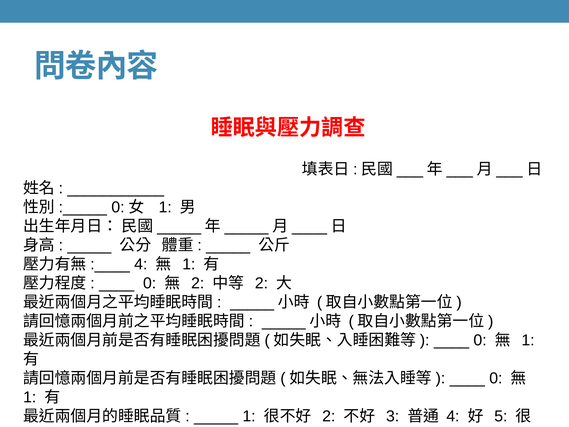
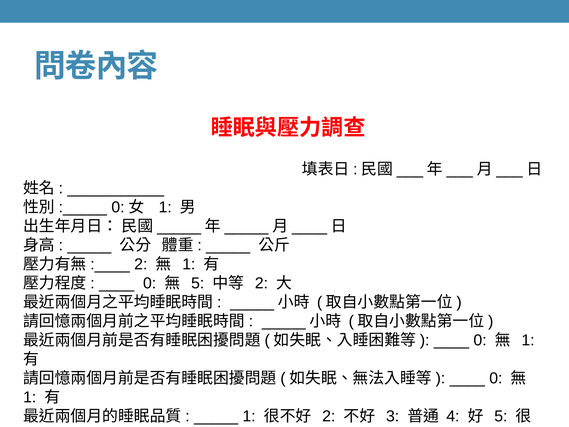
4 at (141, 264): 4 -> 2
2 at (198, 283): 2 -> 5
